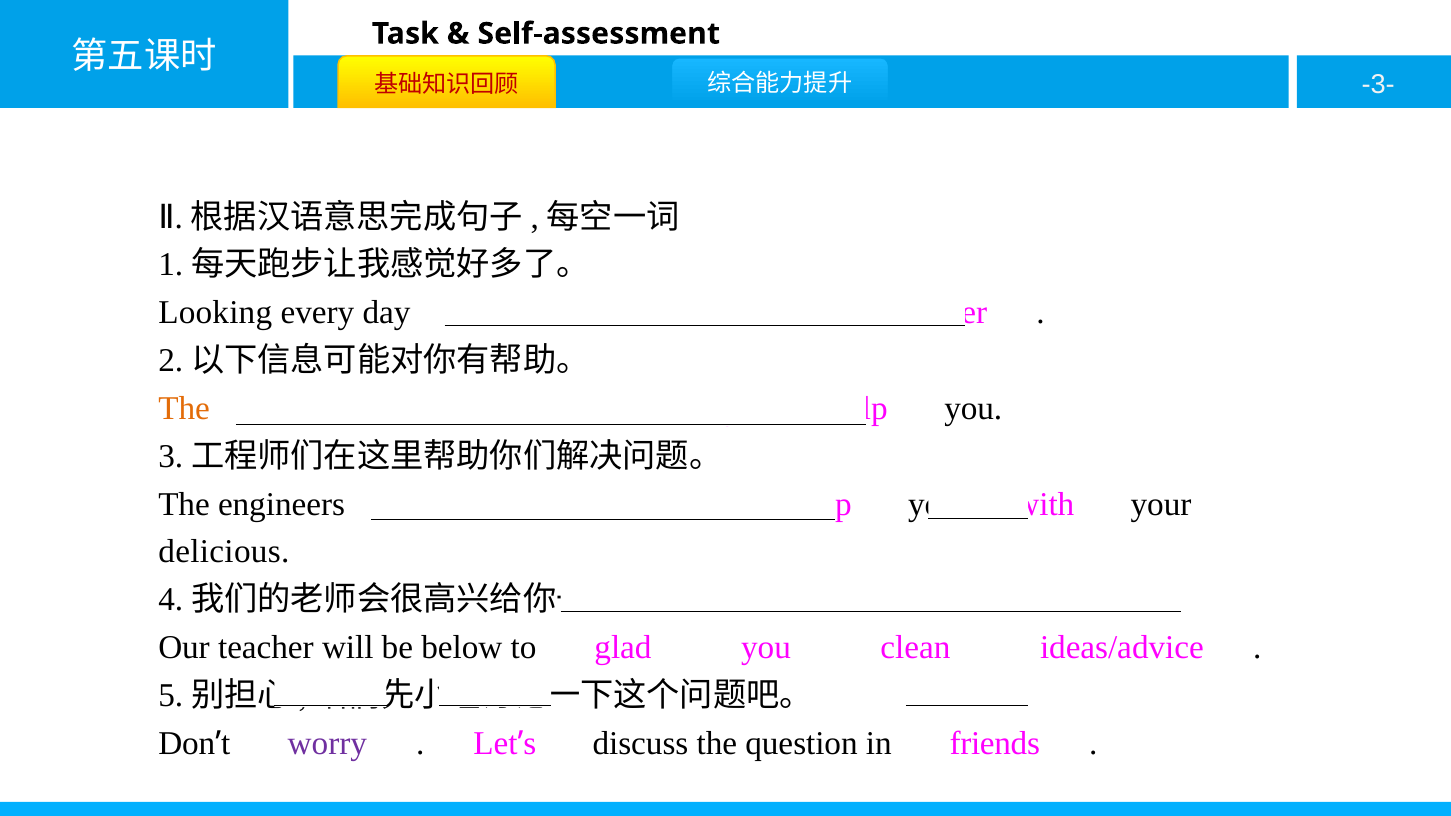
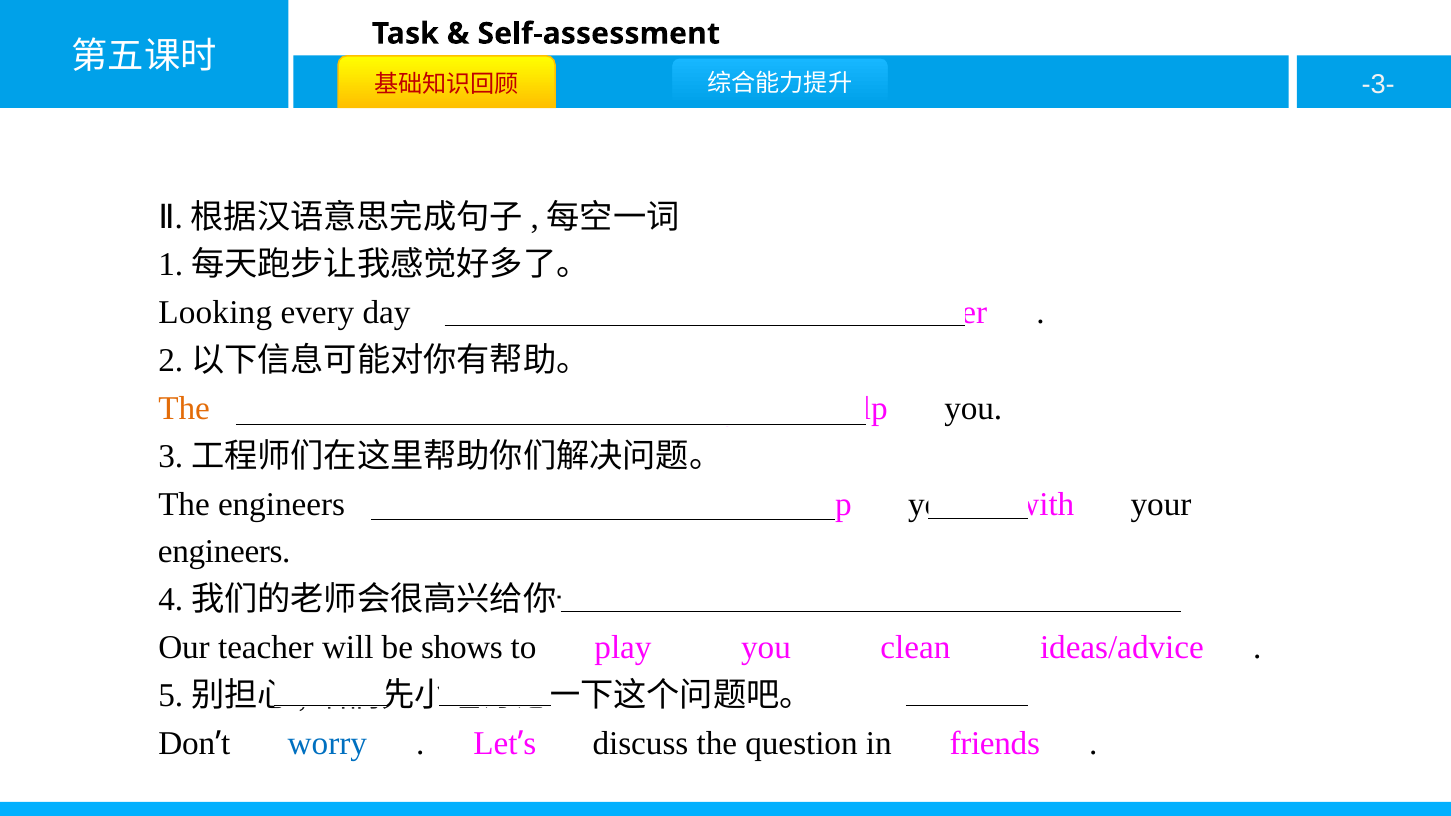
delicious at (224, 552): delicious -> engineers
be below: below -> shows
glad: glad -> play
worry colour: purple -> blue
